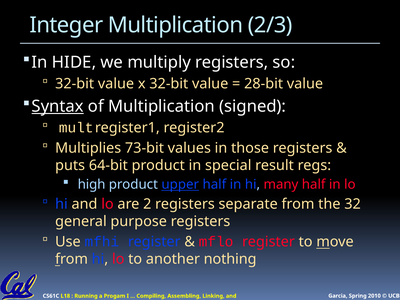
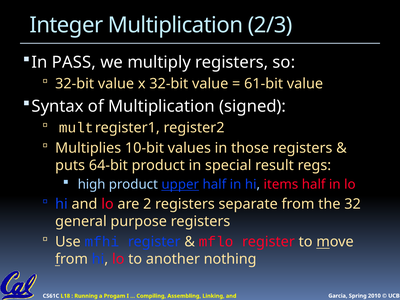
HIDE: HIDE -> PASS
28-bit: 28-bit -> 61-bit
Syntax underline: present -> none
73-bit: 73-bit -> 10-bit
many: many -> items
